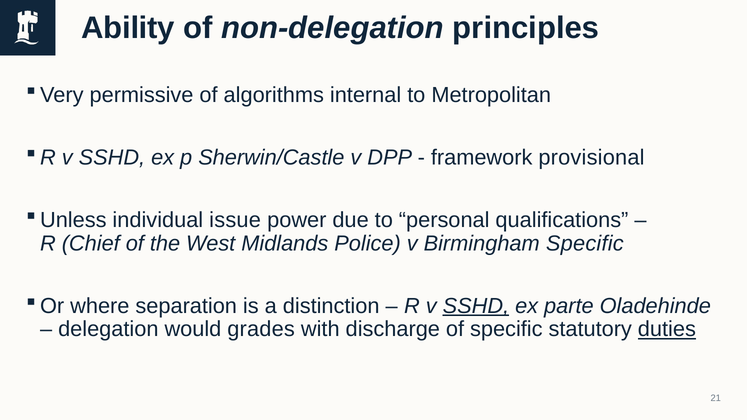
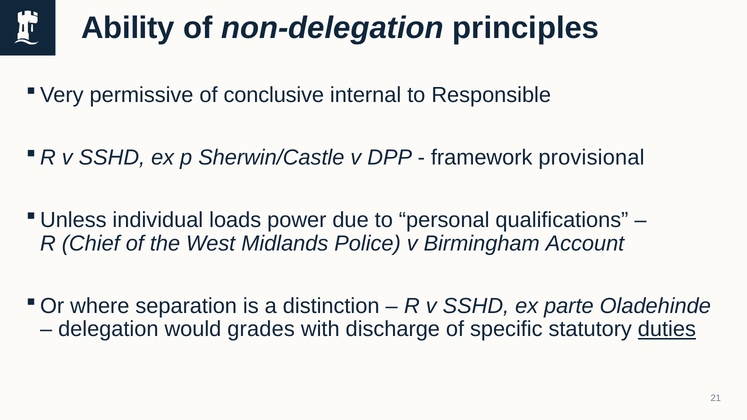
algorithms: algorithms -> conclusive
Metropolitan: Metropolitan -> Responsible
issue: issue -> loads
Birmingham Specific: Specific -> Account
SSHD at (476, 306) underline: present -> none
